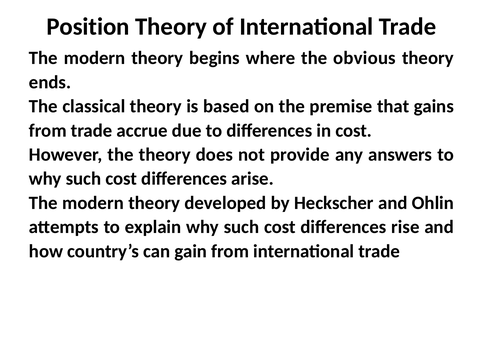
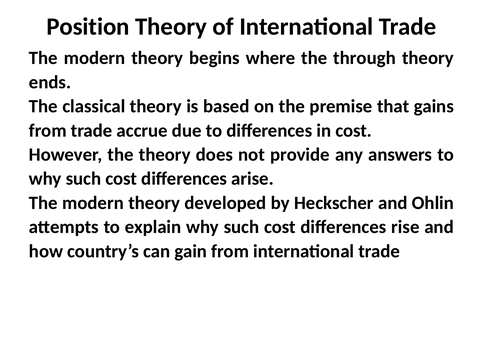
obvious: obvious -> through
